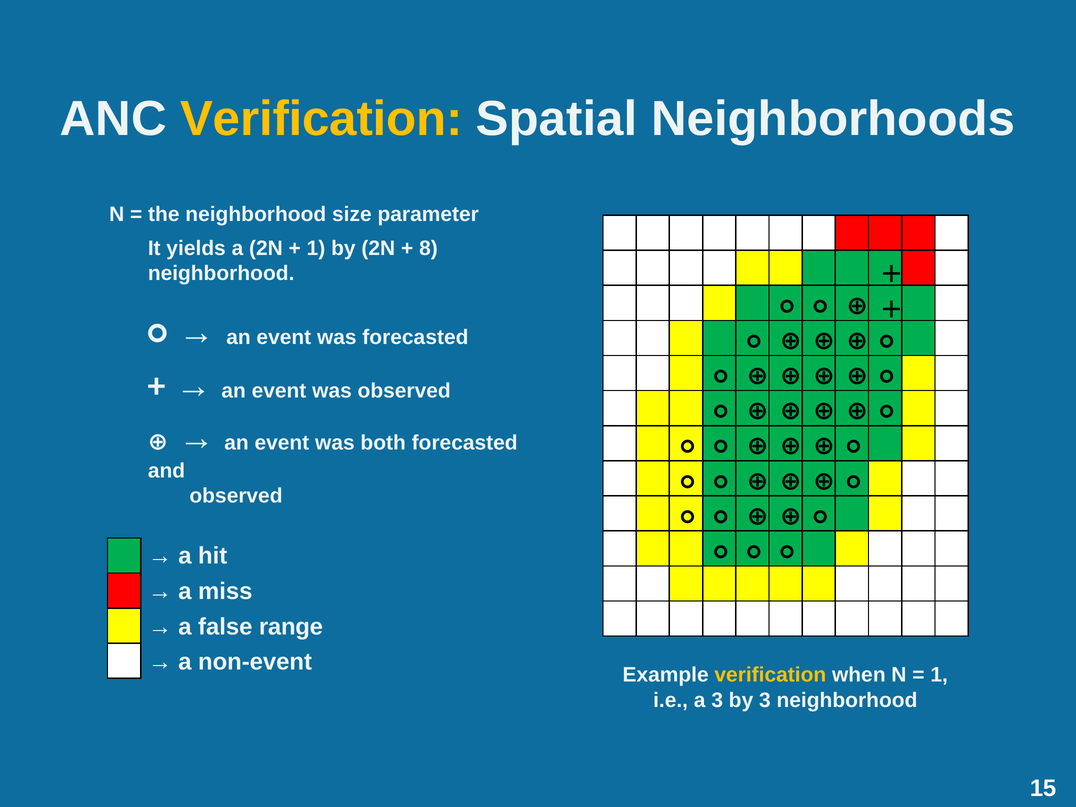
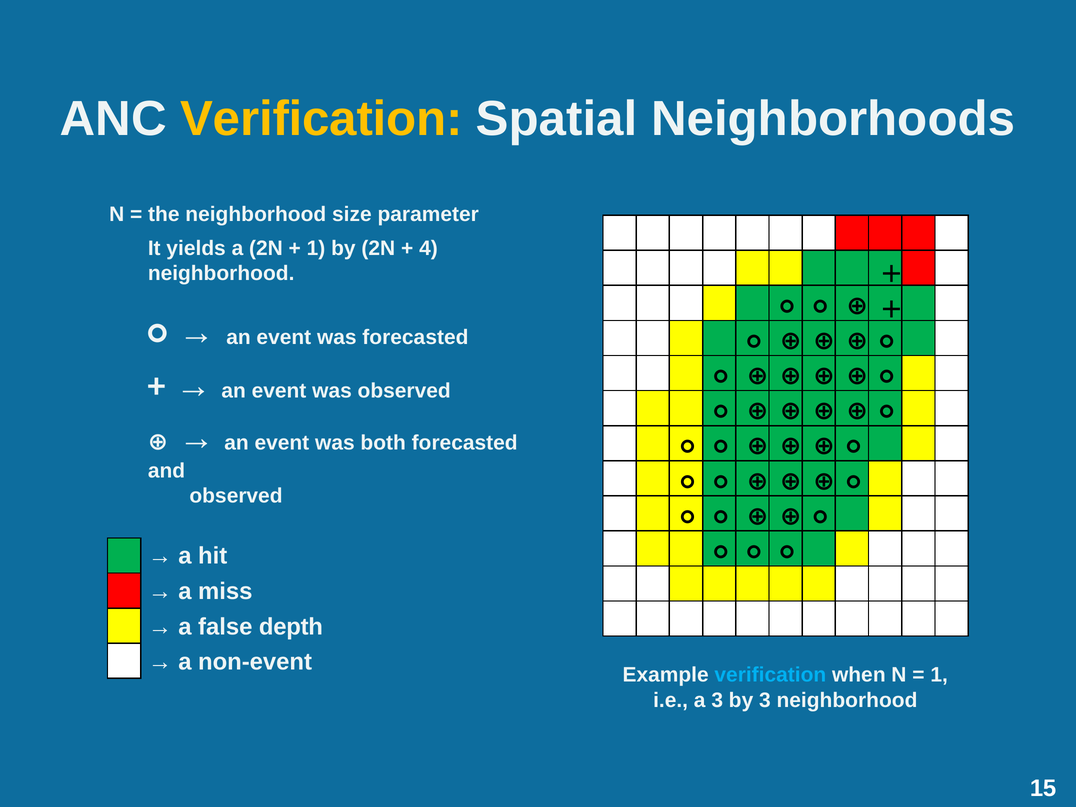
8: 8 -> 4
range: range -> depth
verification at (770, 675) colour: yellow -> light blue
